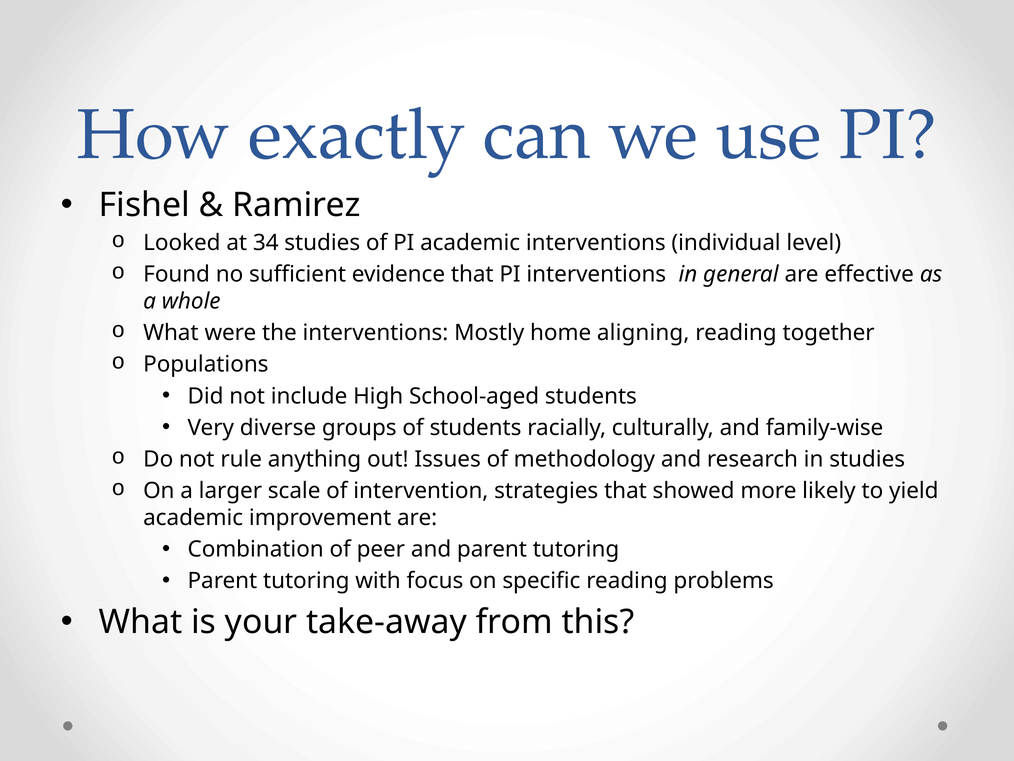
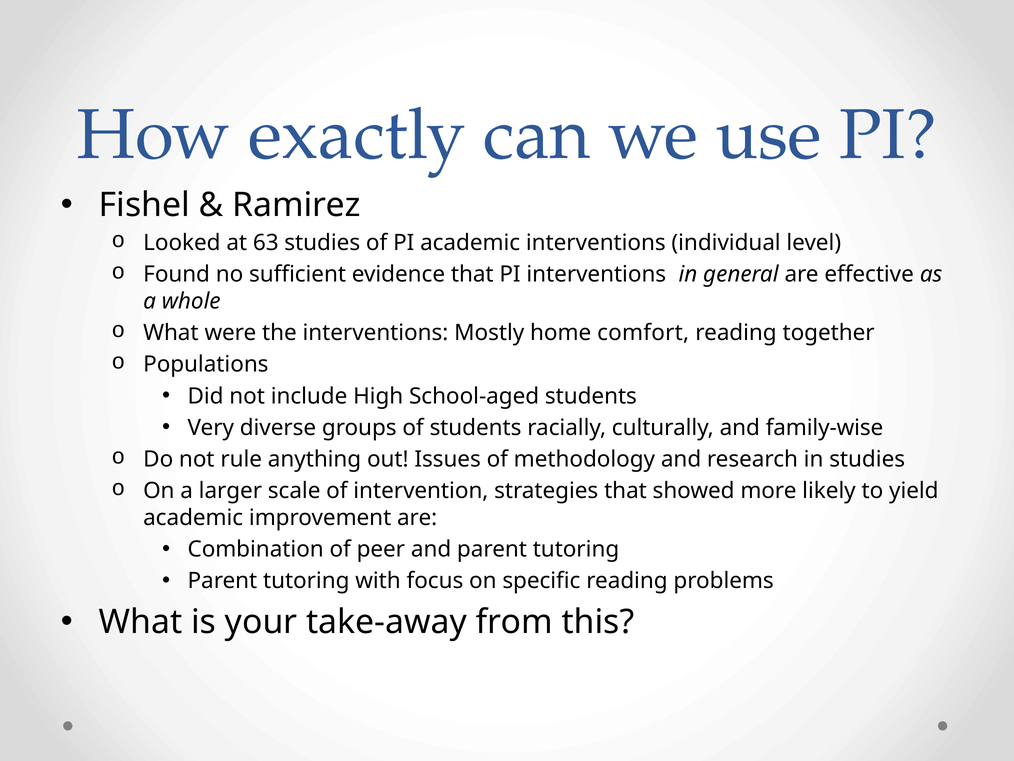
34: 34 -> 63
aligning: aligning -> comfort
